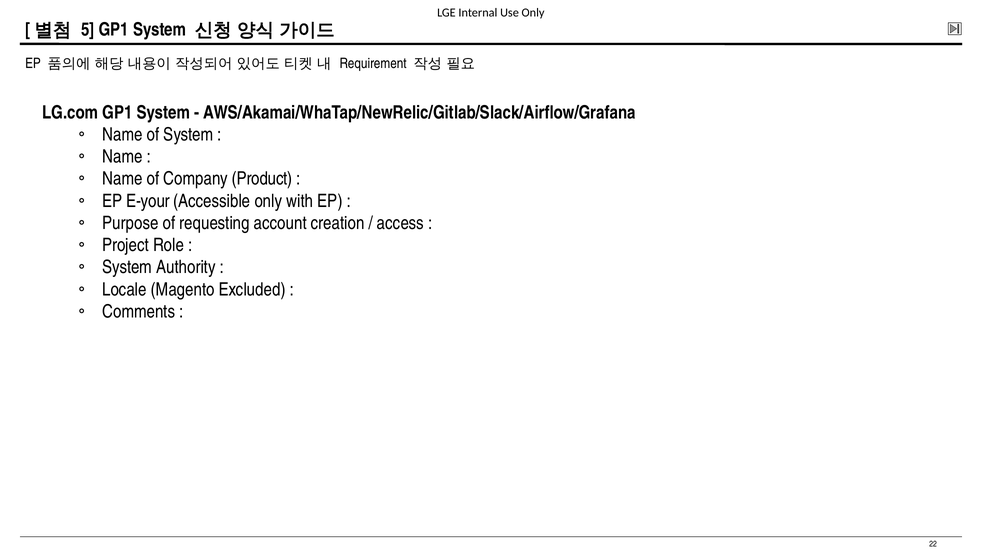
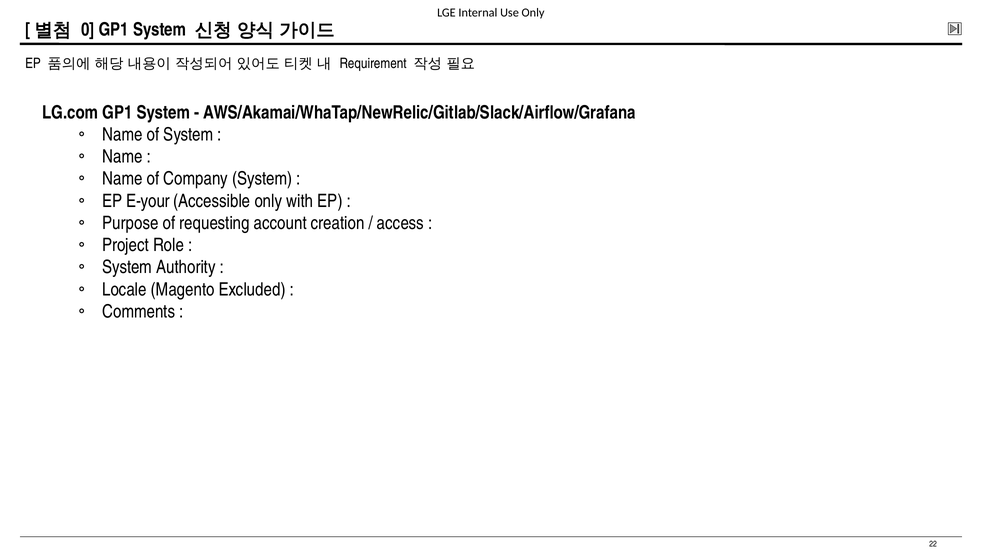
5: 5 -> 0
Company Product: Product -> System
